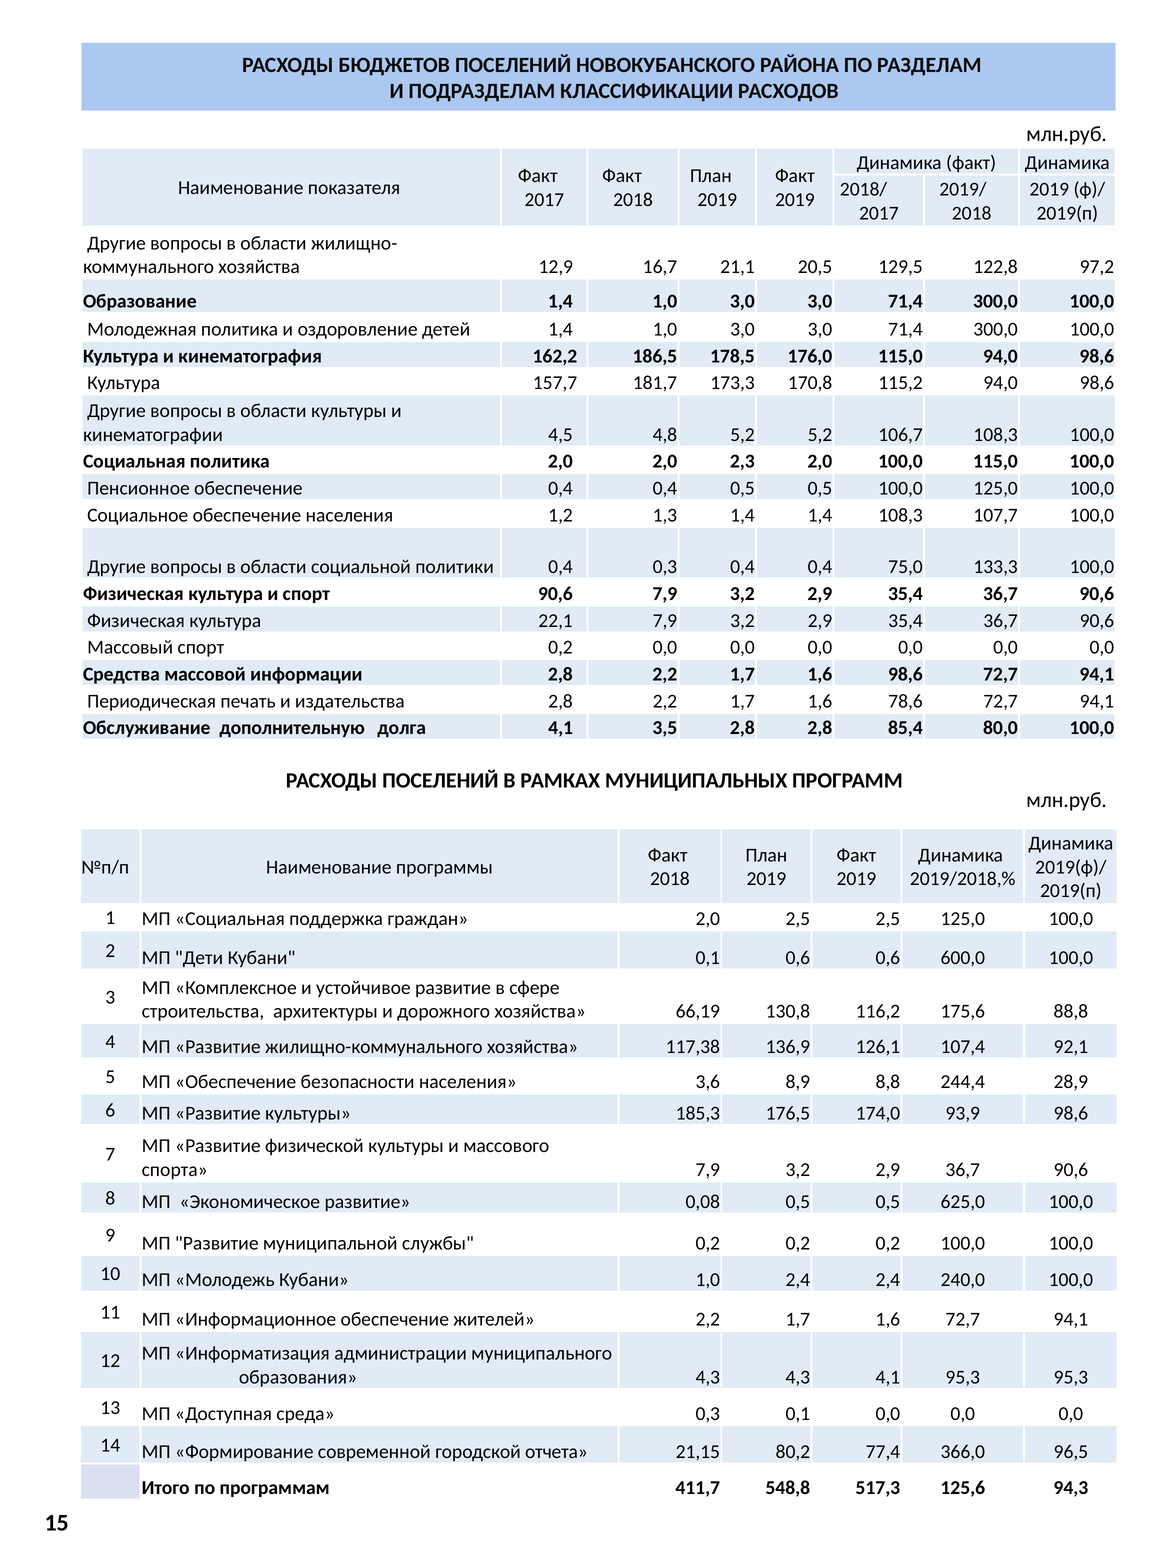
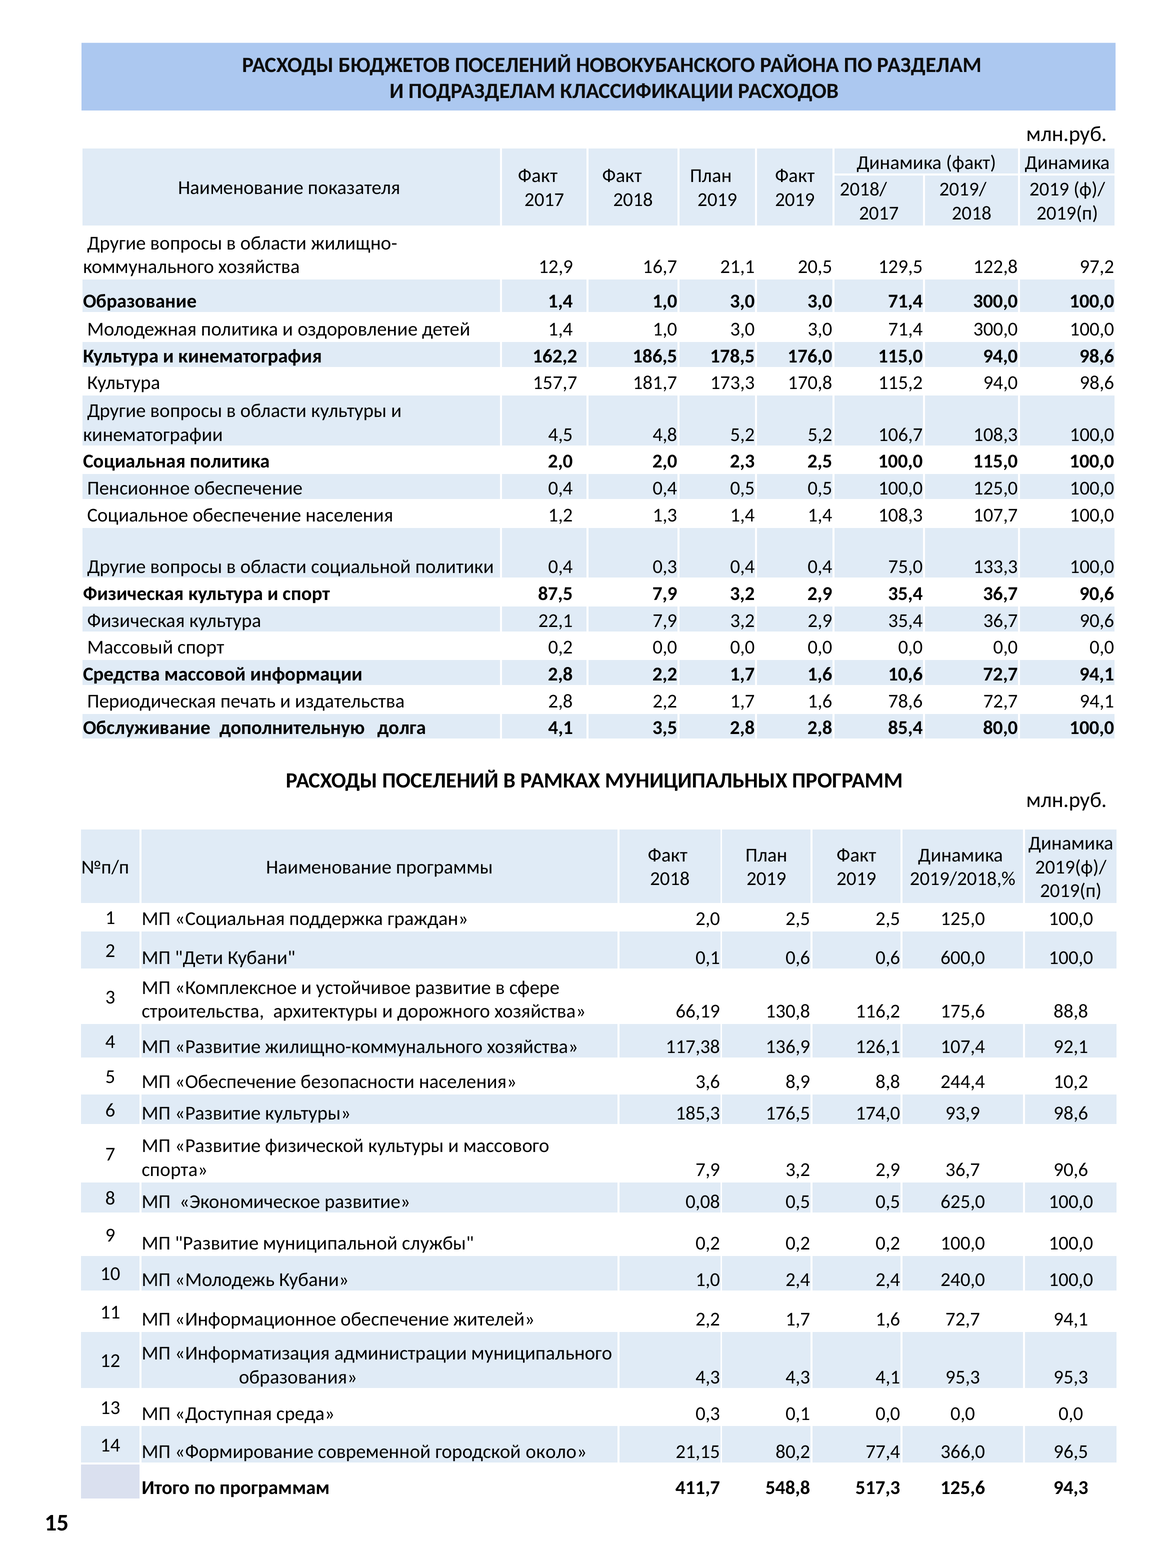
2,3 2,0: 2,0 -> 2,5
спорт 90,6: 90,6 -> 87,5
1,6 98,6: 98,6 -> 10,6
28,9: 28,9 -> 10,2
отчета: отчета -> около
